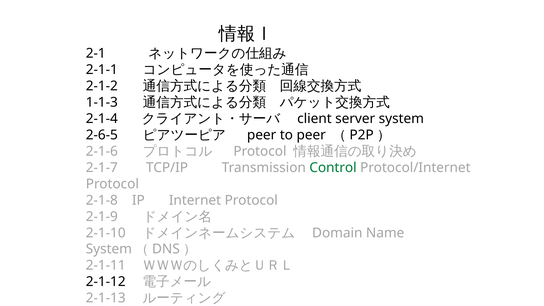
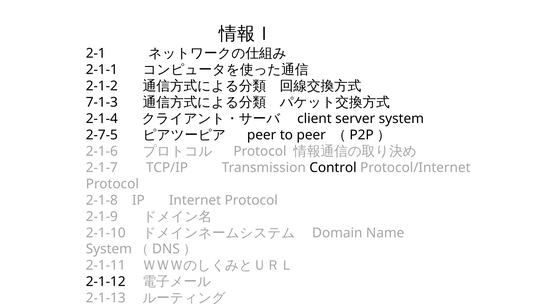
1-1-3: 1-1-3 -> 7-1-3
2-6-5: 2-6-5 -> 2-7-5
Control colour: green -> black
